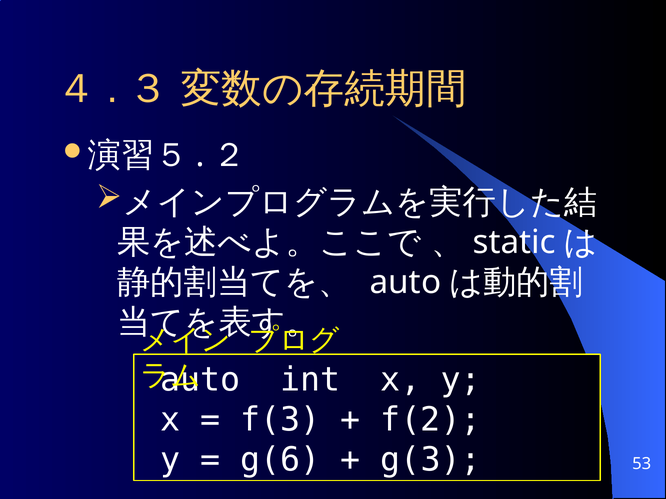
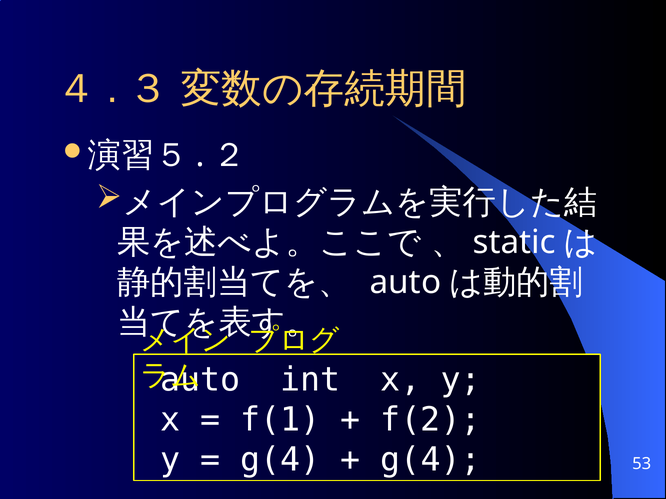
f(3: f(3 -> f(1
g(6 at (280, 460): g(6 -> g(4
g(3 at (431, 460): g(3 -> g(4
